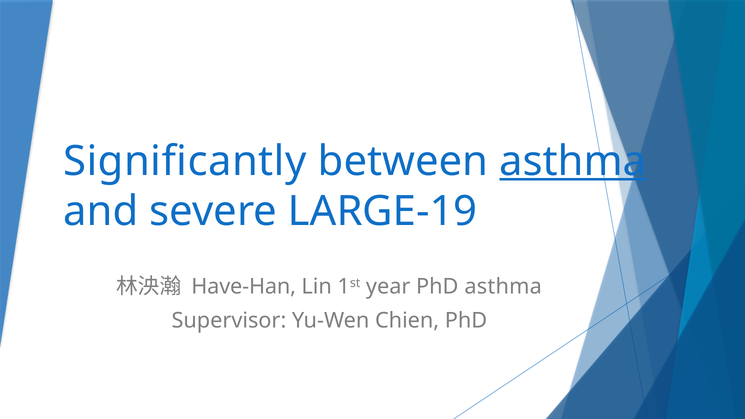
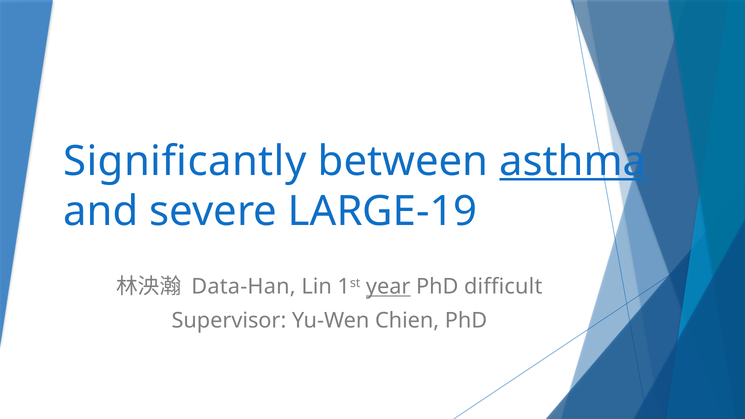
Have-Han: Have-Han -> Data-Han
year underline: none -> present
PhD asthma: asthma -> difficult
